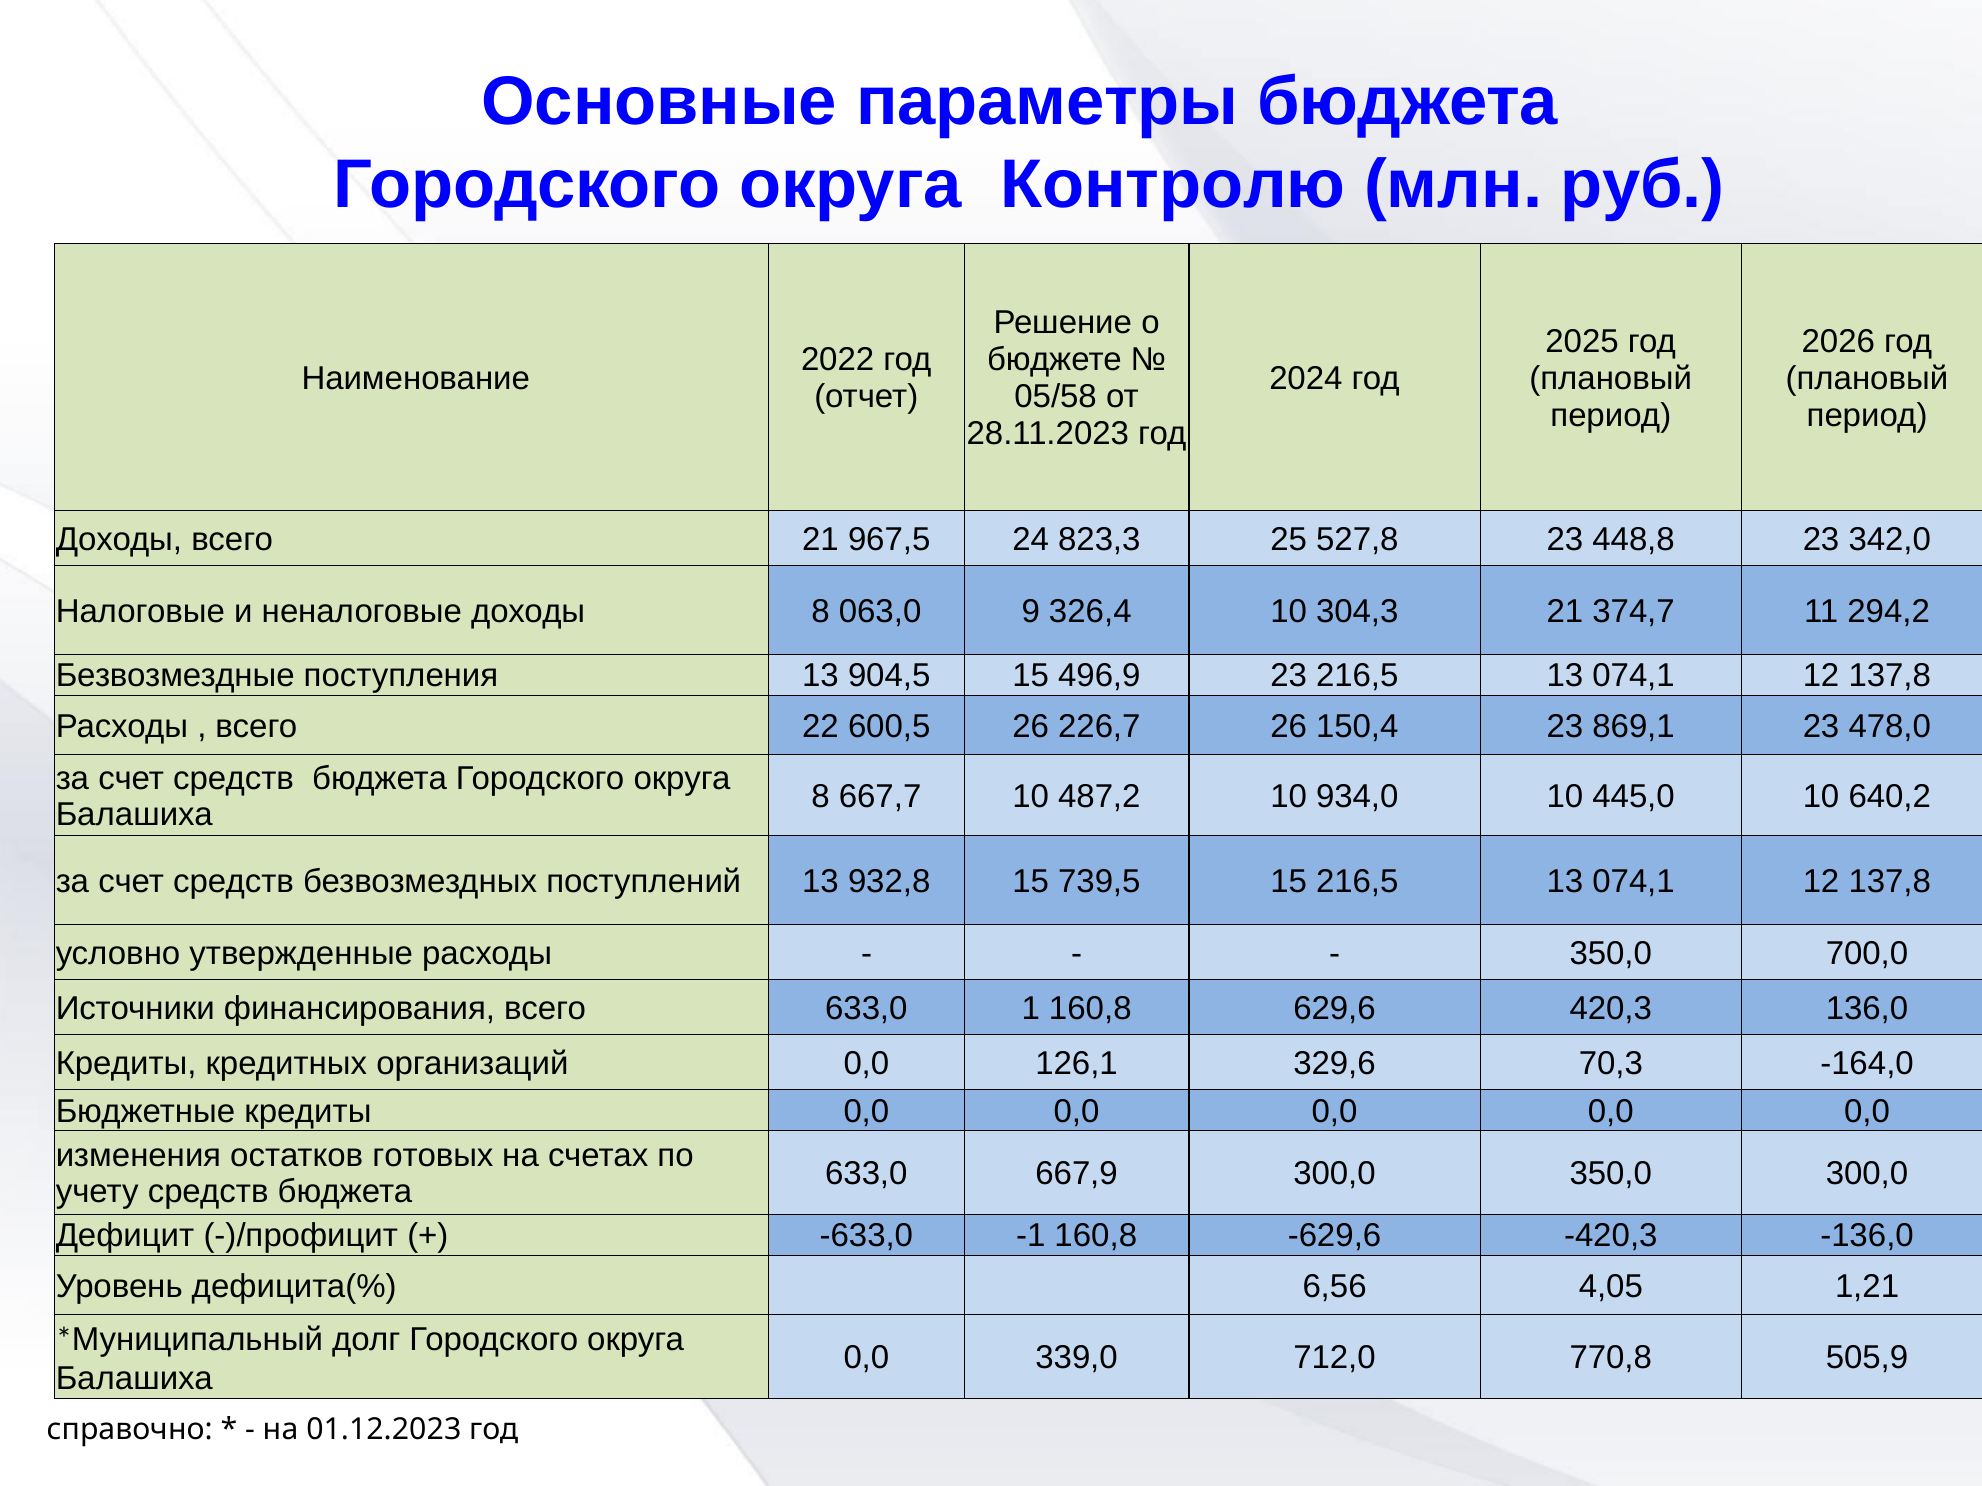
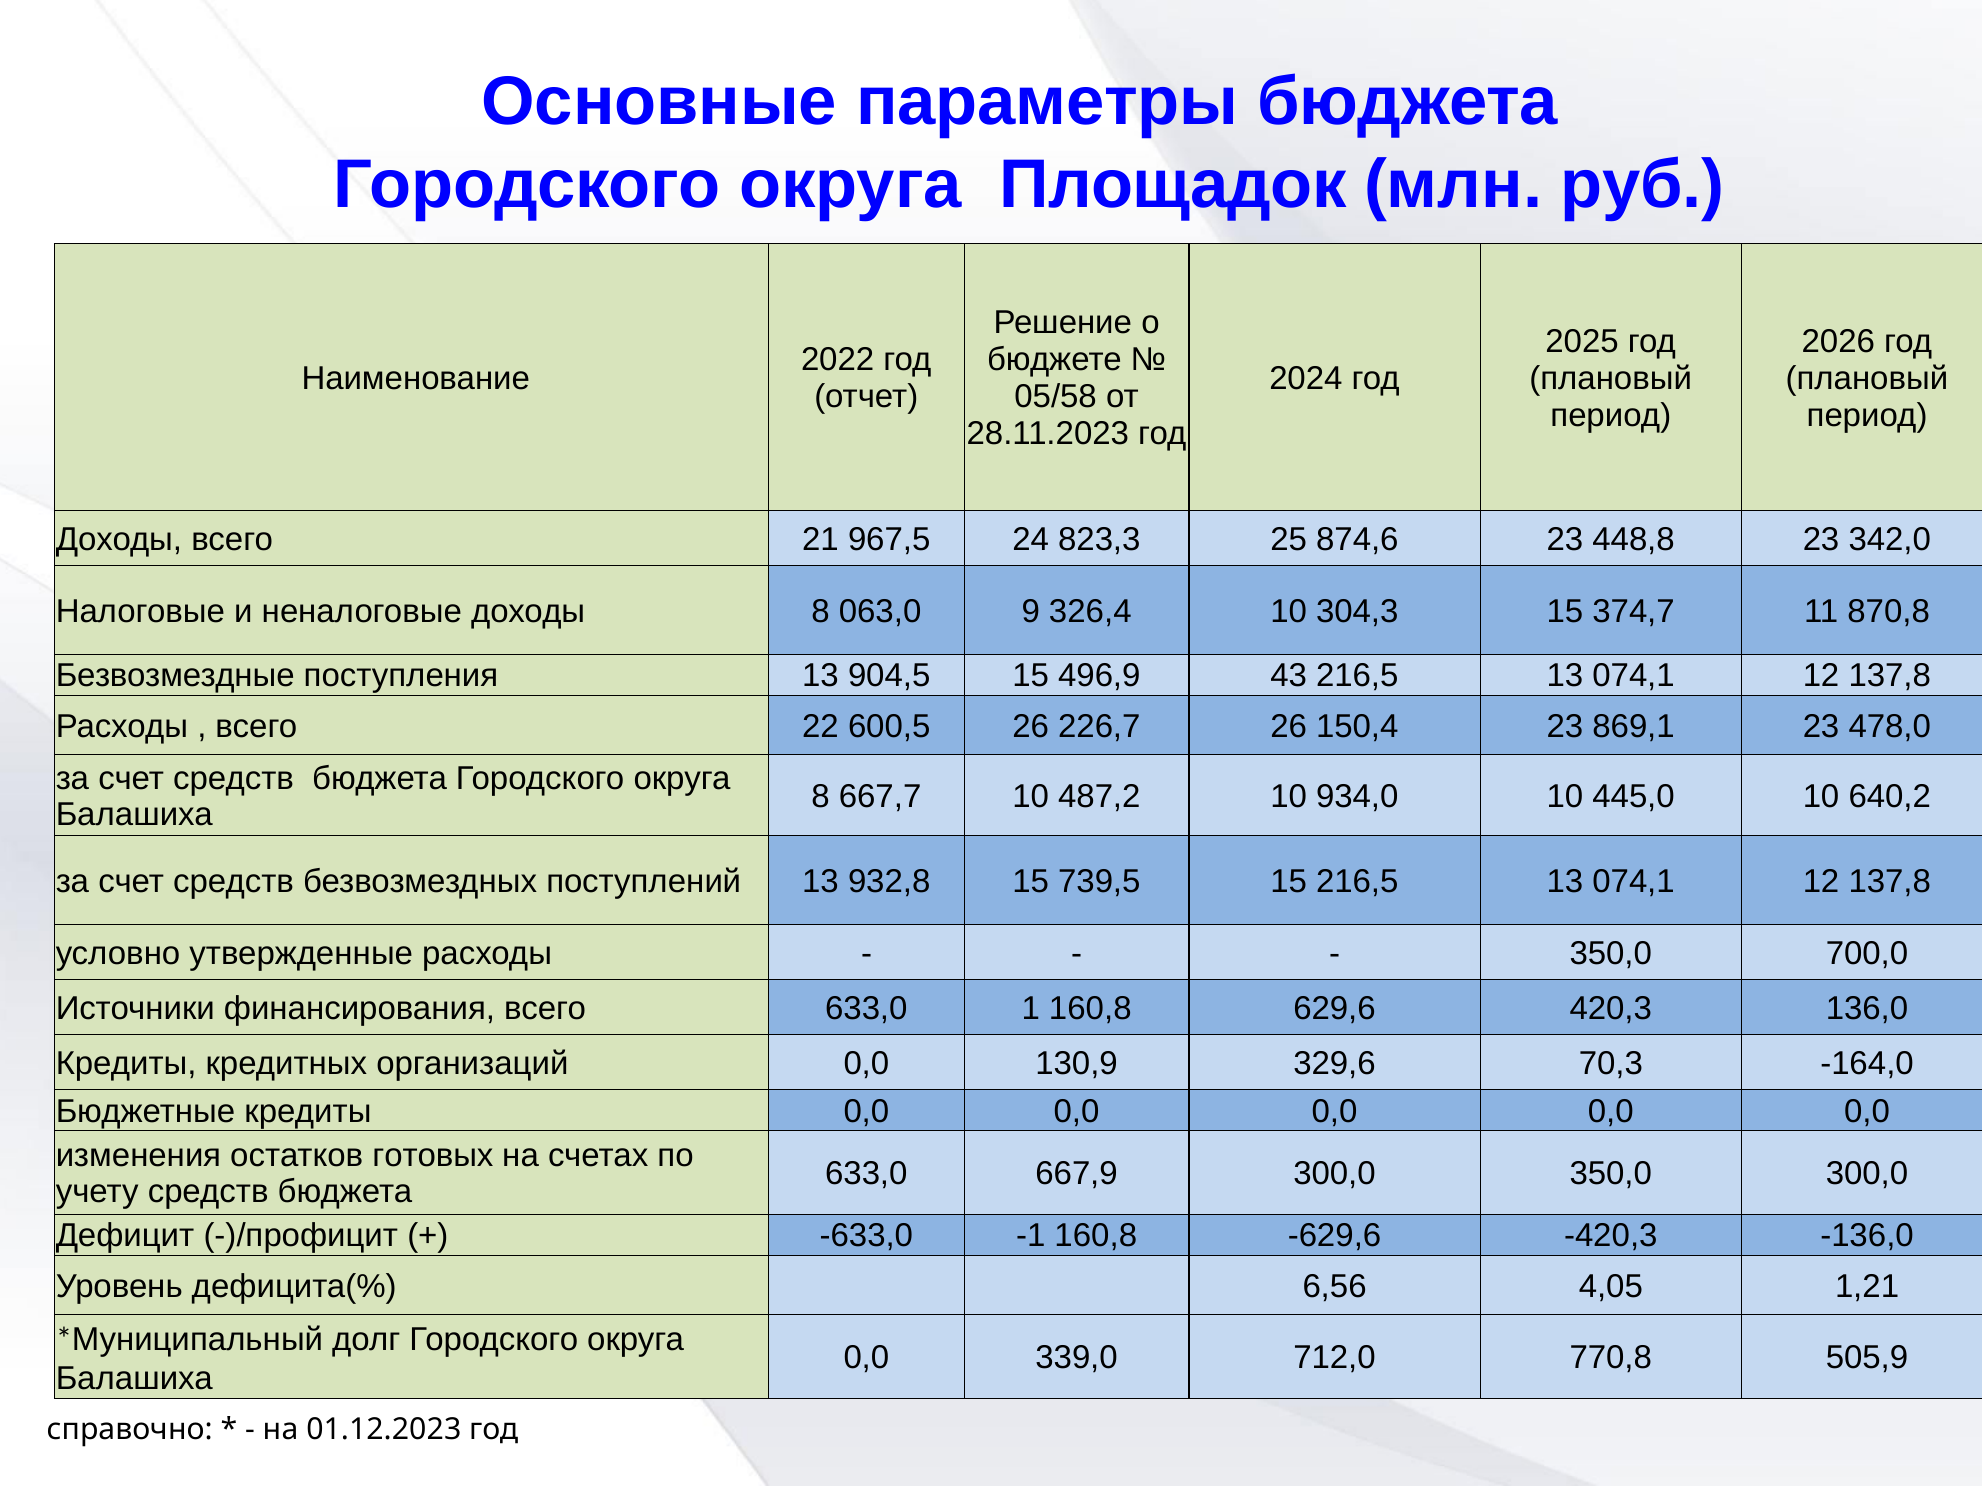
Контролю: Контролю -> Площадок
527,8: 527,8 -> 874,6
304,3 21: 21 -> 15
294,2: 294,2 -> 870,8
496,9 23: 23 -> 43
126,1: 126,1 -> 130,9
